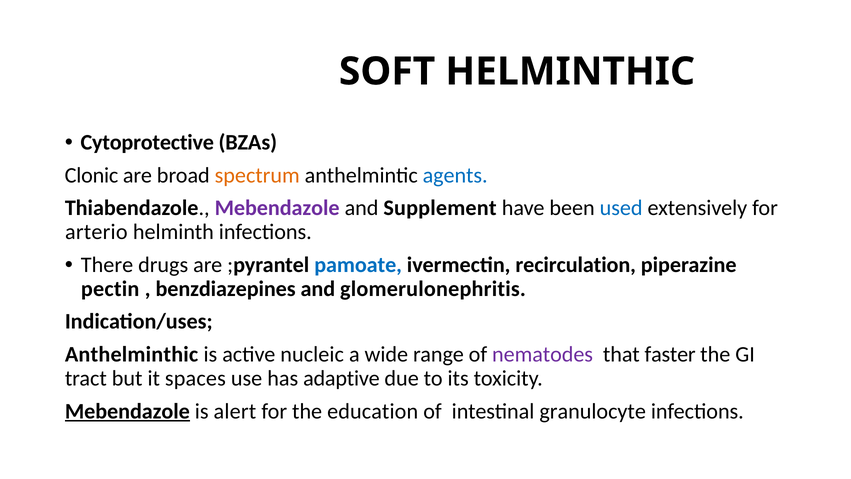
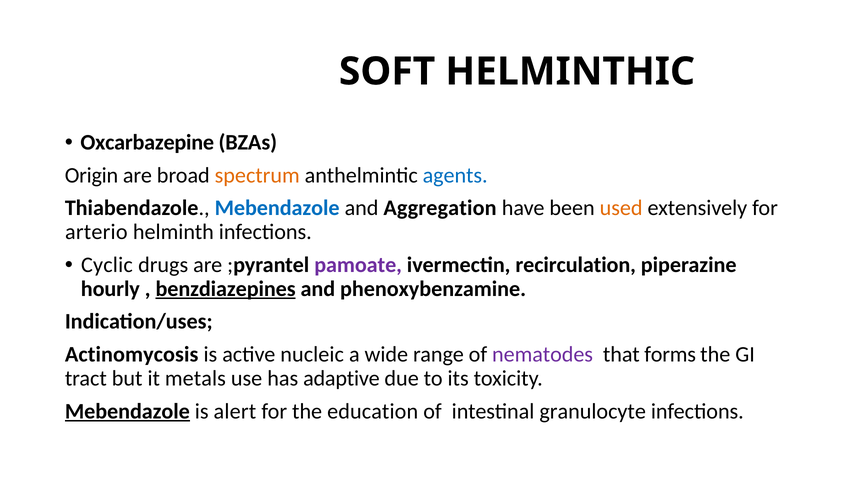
Cytoprotective: Cytoprotective -> Oxcarbazepine
Clonic: Clonic -> Origin
Mebendazole at (277, 208) colour: purple -> blue
Supplement: Supplement -> Aggregation
used colour: blue -> orange
There: There -> Cyclic
pamoate colour: blue -> purple
pectin: pectin -> hourly
benzdiazepines underline: none -> present
glomerulonephritis: glomerulonephritis -> phenoxybenzamine
Anthelminthic: Anthelminthic -> Actinomycosis
faster: faster -> forms
spaces: spaces -> metals
